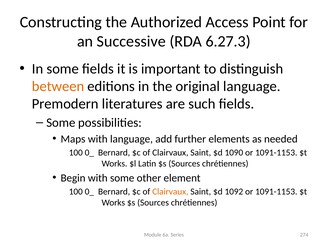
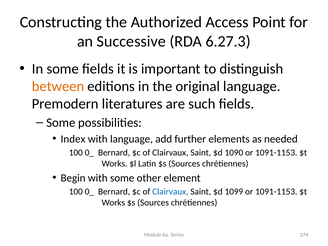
Maps: Maps -> Index
Clairvaux at (170, 192) colour: orange -> blue
1092: 1092 -> 1099
